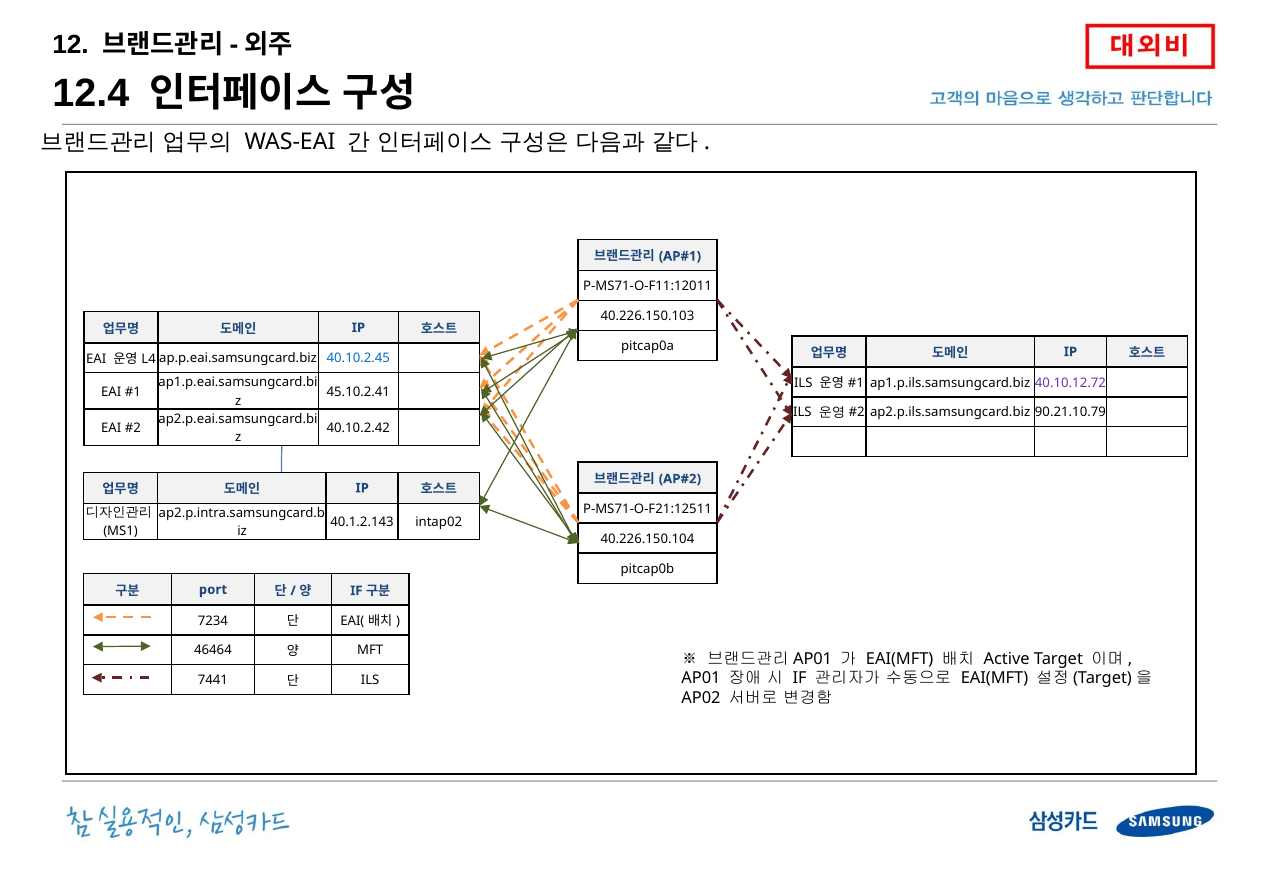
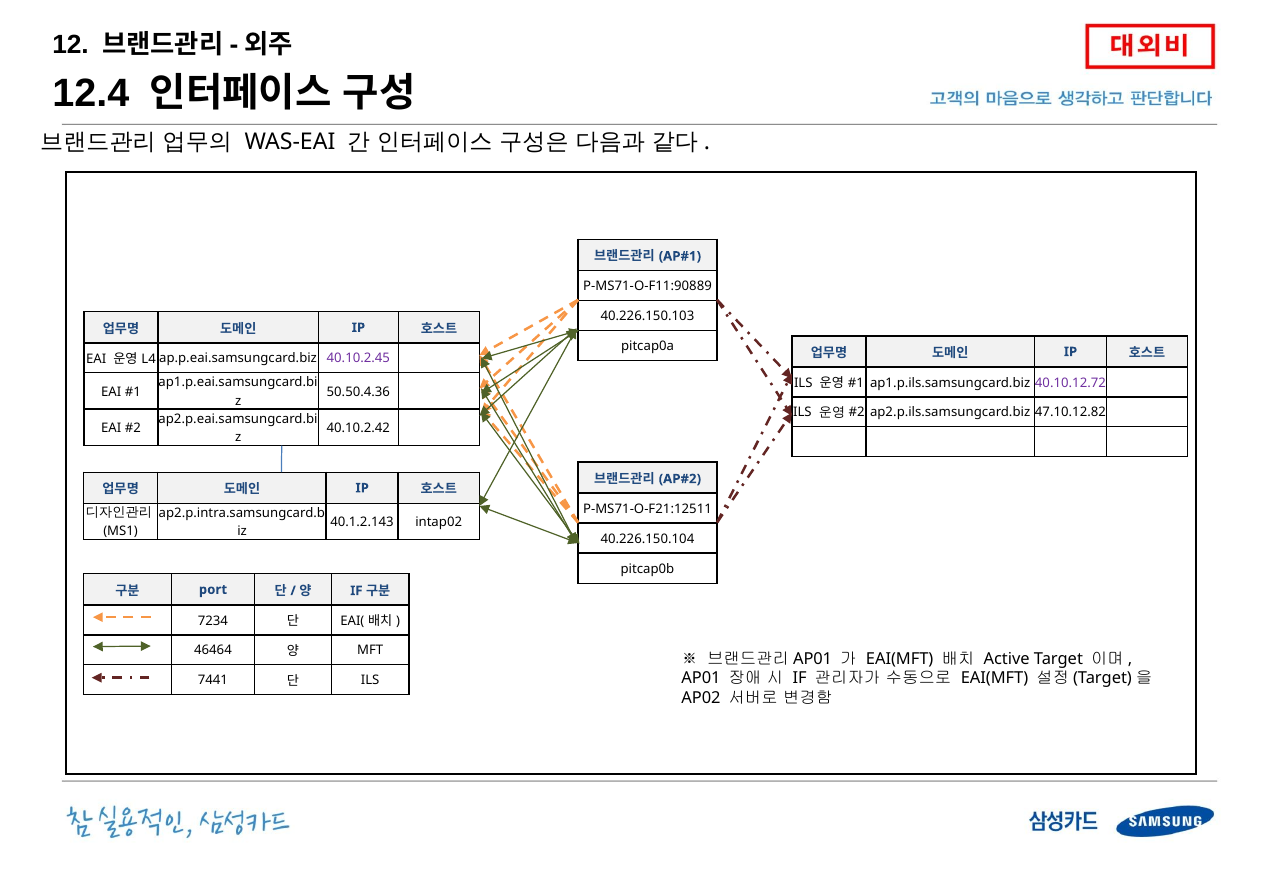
P-MS71-O-F11:12011: P-MS71-O-F11:12011 -> P-MS71-O-F11:90889
40.10.2.45 colour: blue -> purple
45.10.2.41: 45.10.2.41 -> 50.50.4.36
90.21.10.79: 90.21.10.79 -> 47.10.12.82
